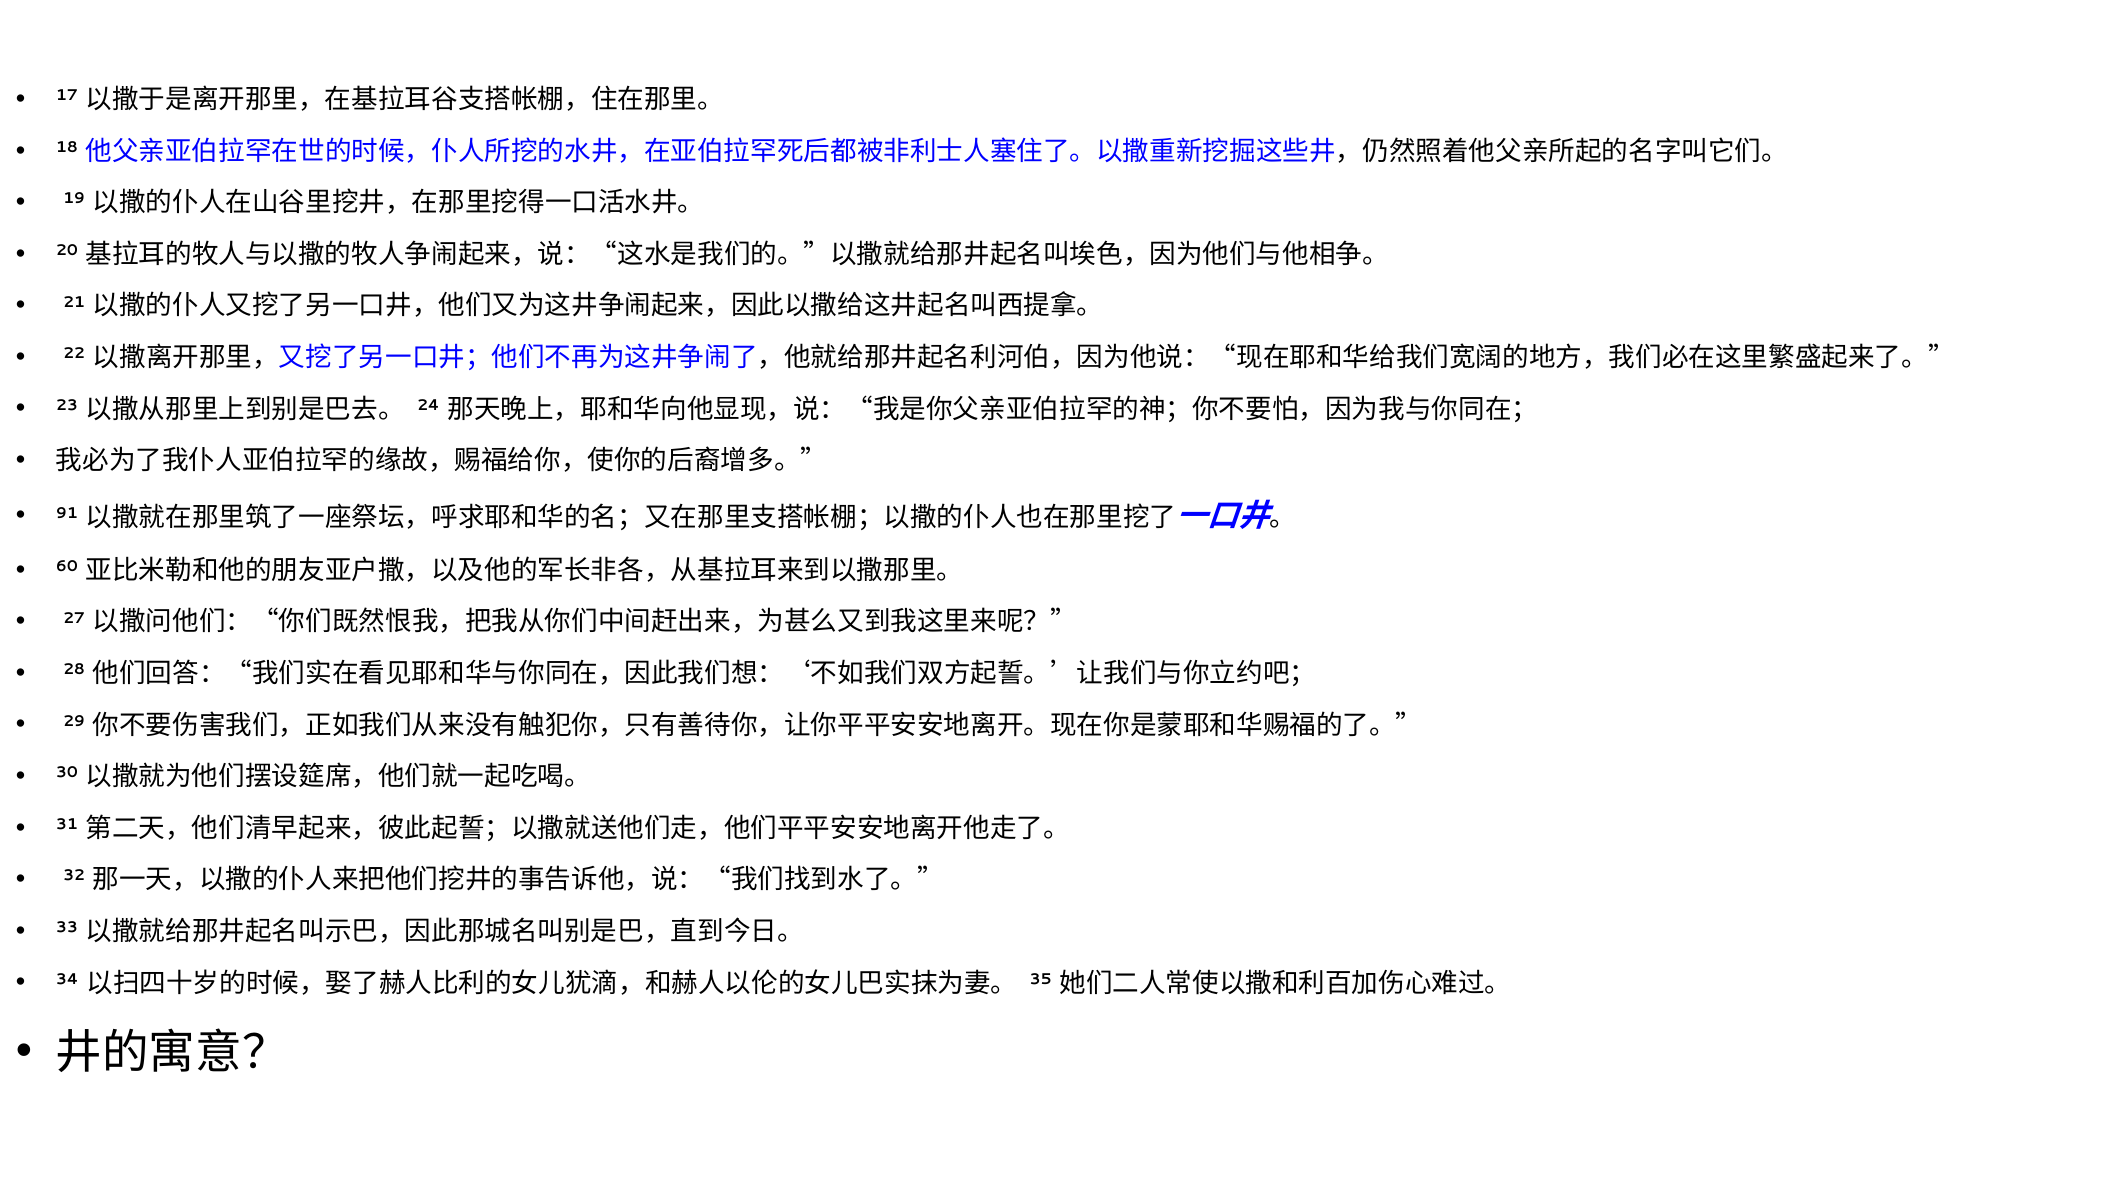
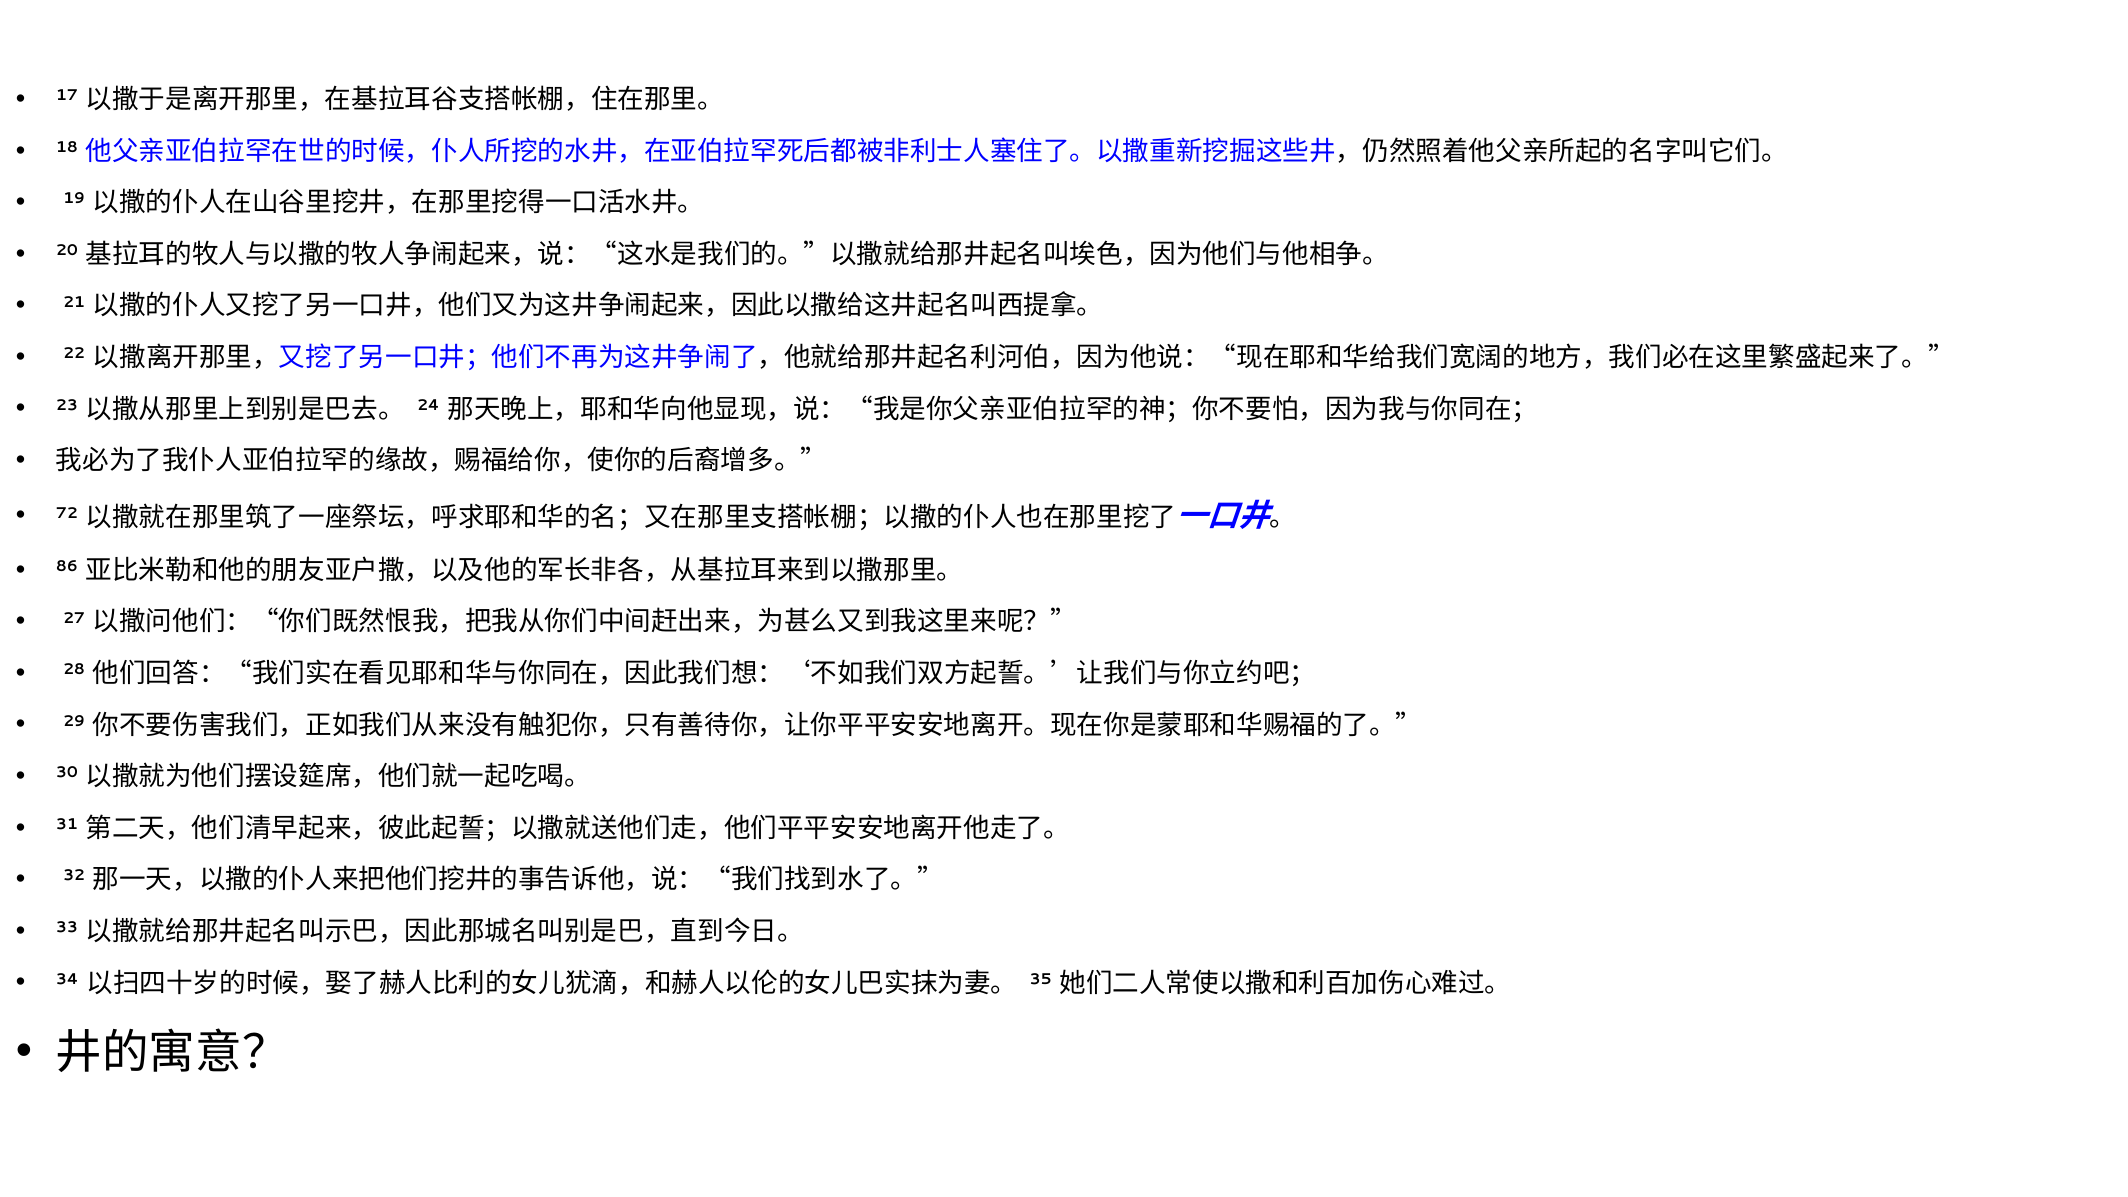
91: 91 -> 72
60: 60 -> 86
